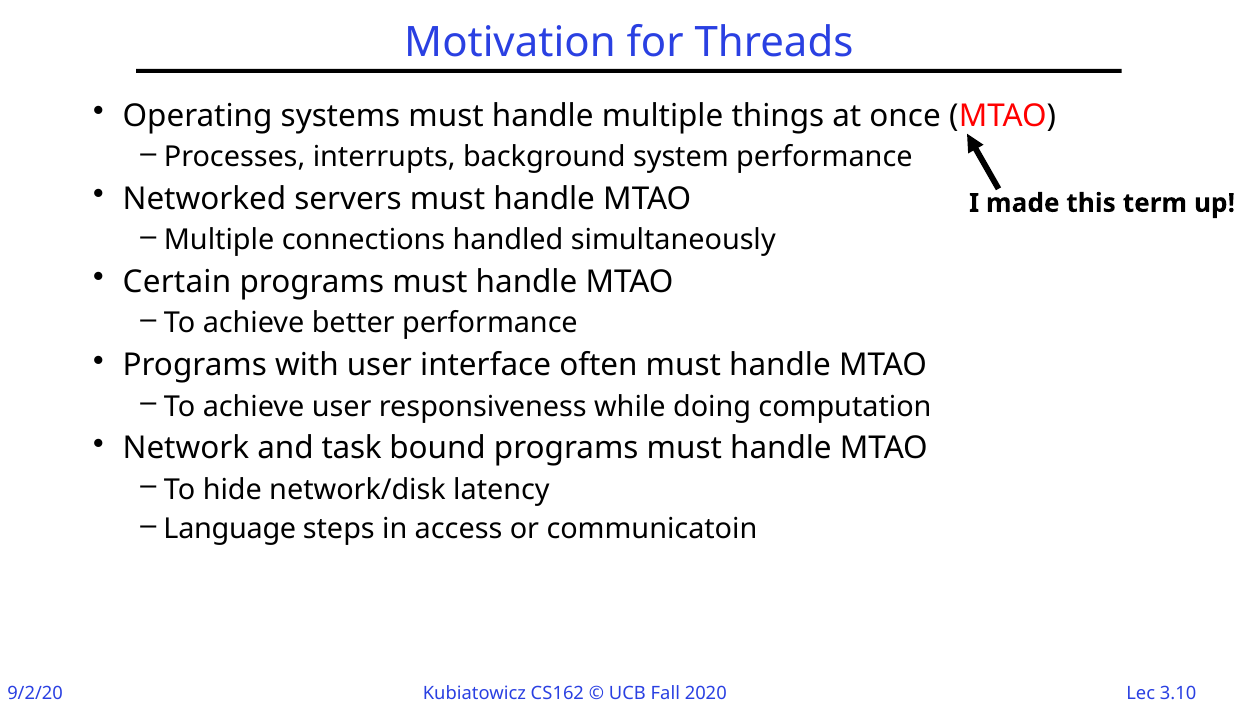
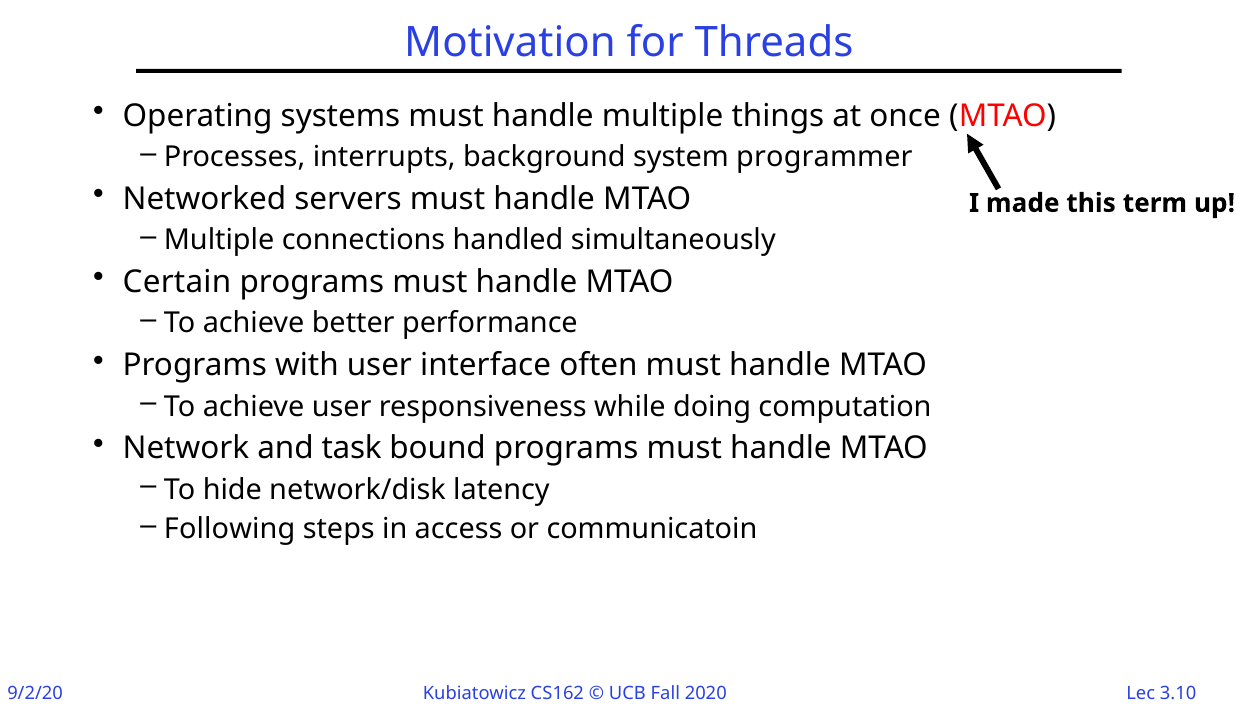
system performance: performance -> programmer
Language: Language -> Following
